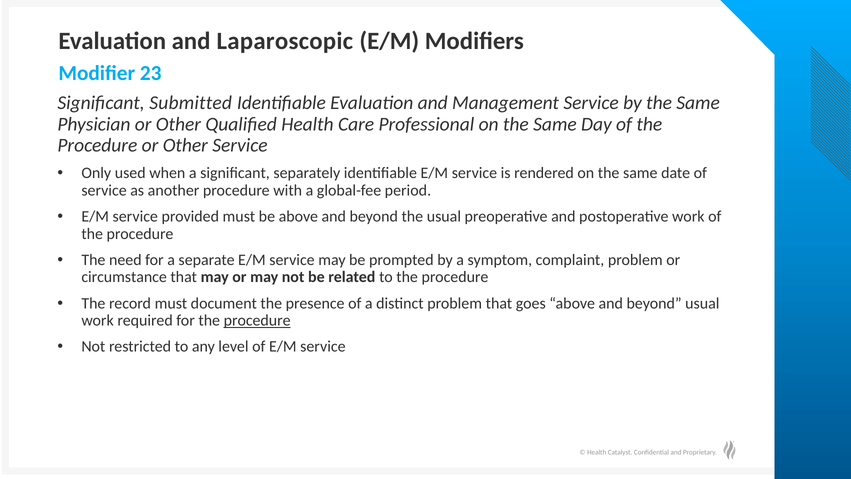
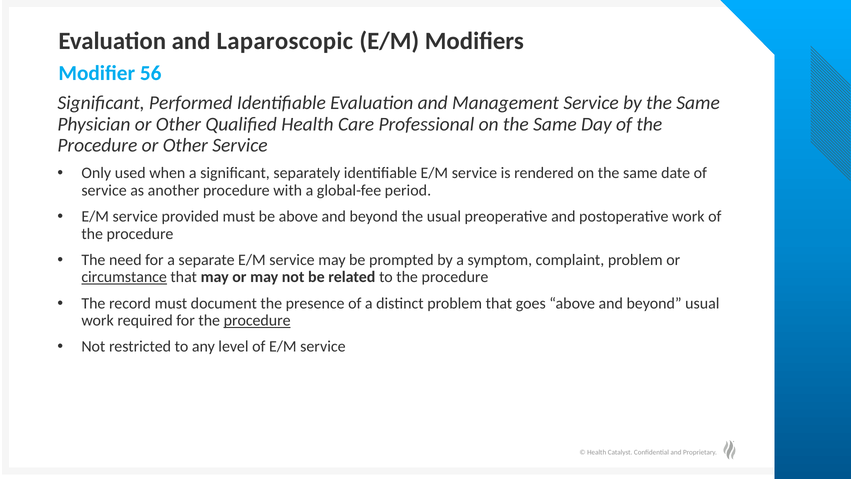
23: 23 -> 56
Submitted: Submitted -> Performed
circumstance underline: none -> present
